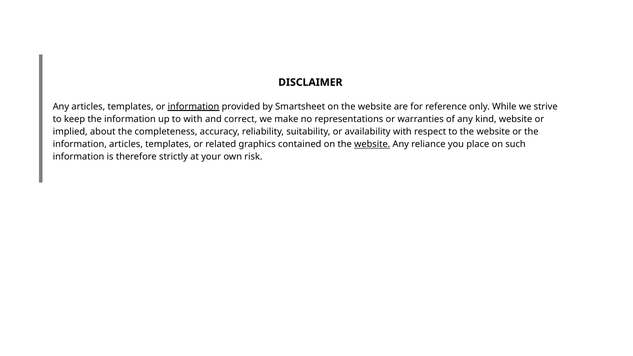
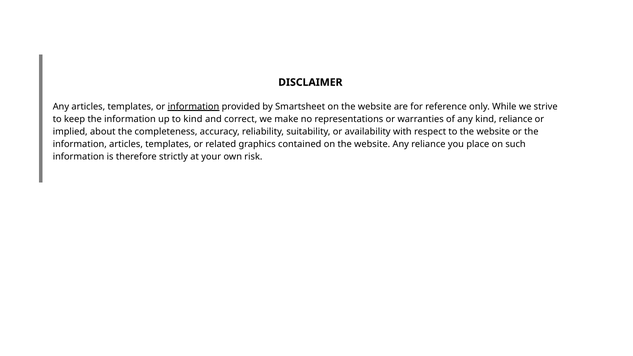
to with: with -> kind
kind website: website -> reliance
website at (372, 144) underline: present -> none
